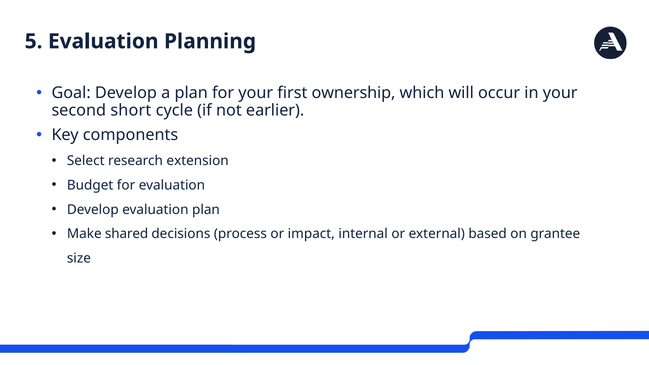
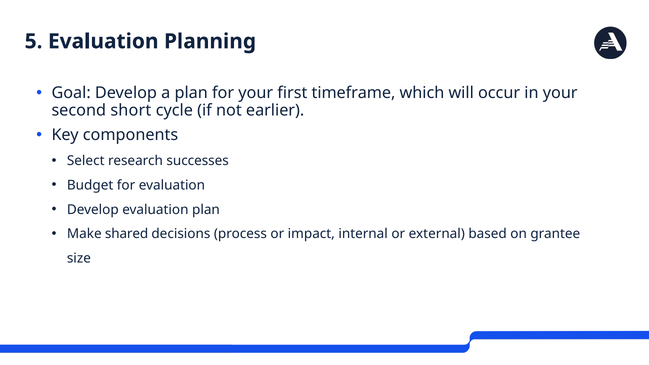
ownership: ownership -> timeframe
extension: extension -> successes
